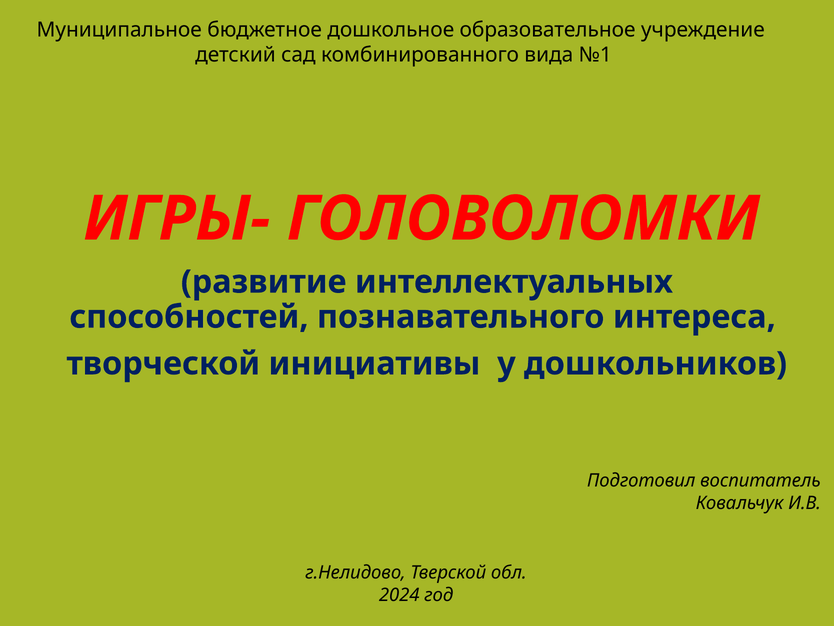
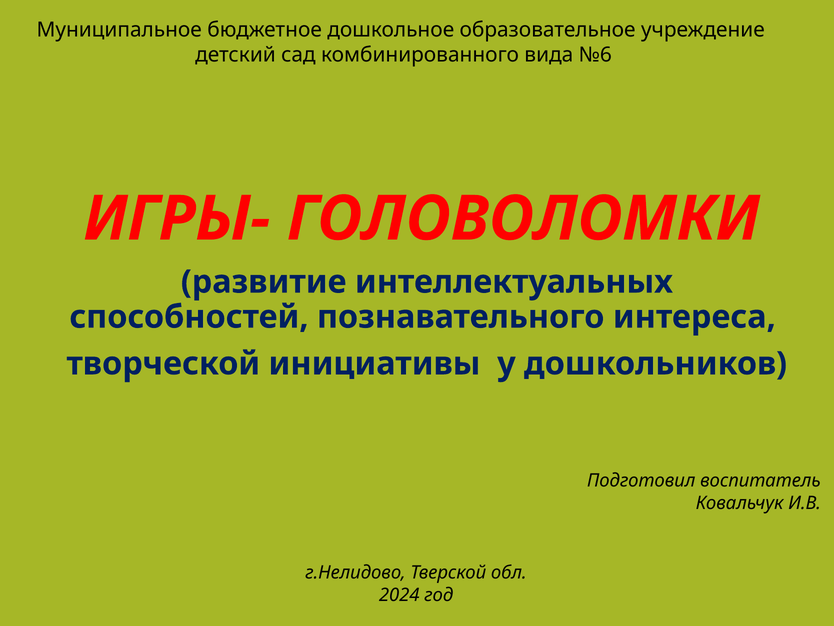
№1: №1 -> №6
